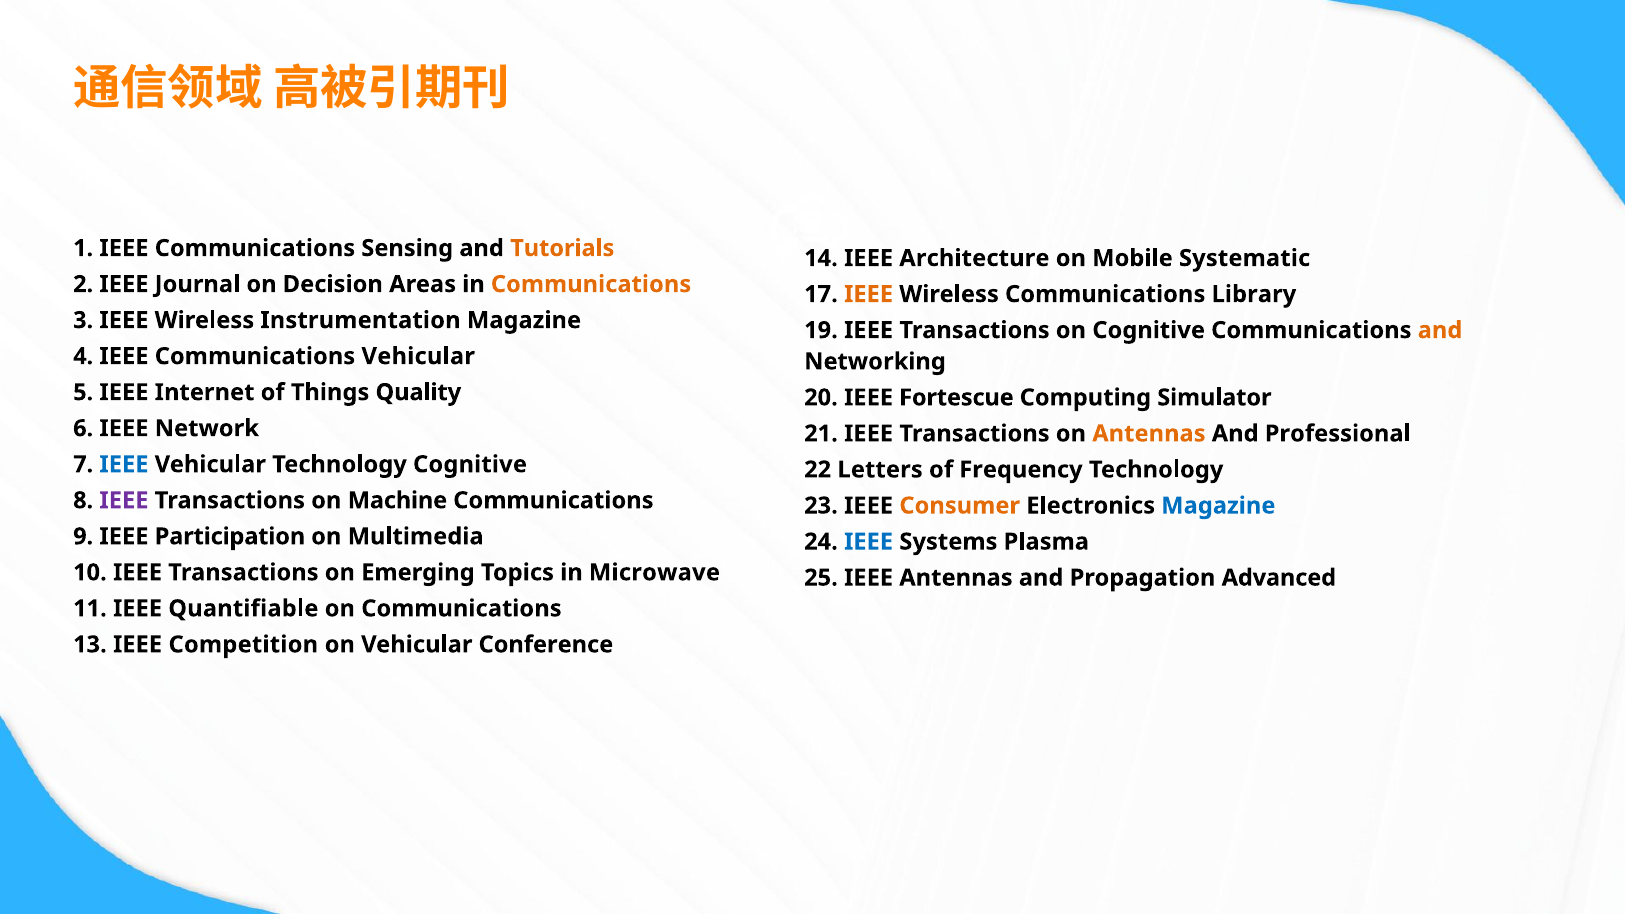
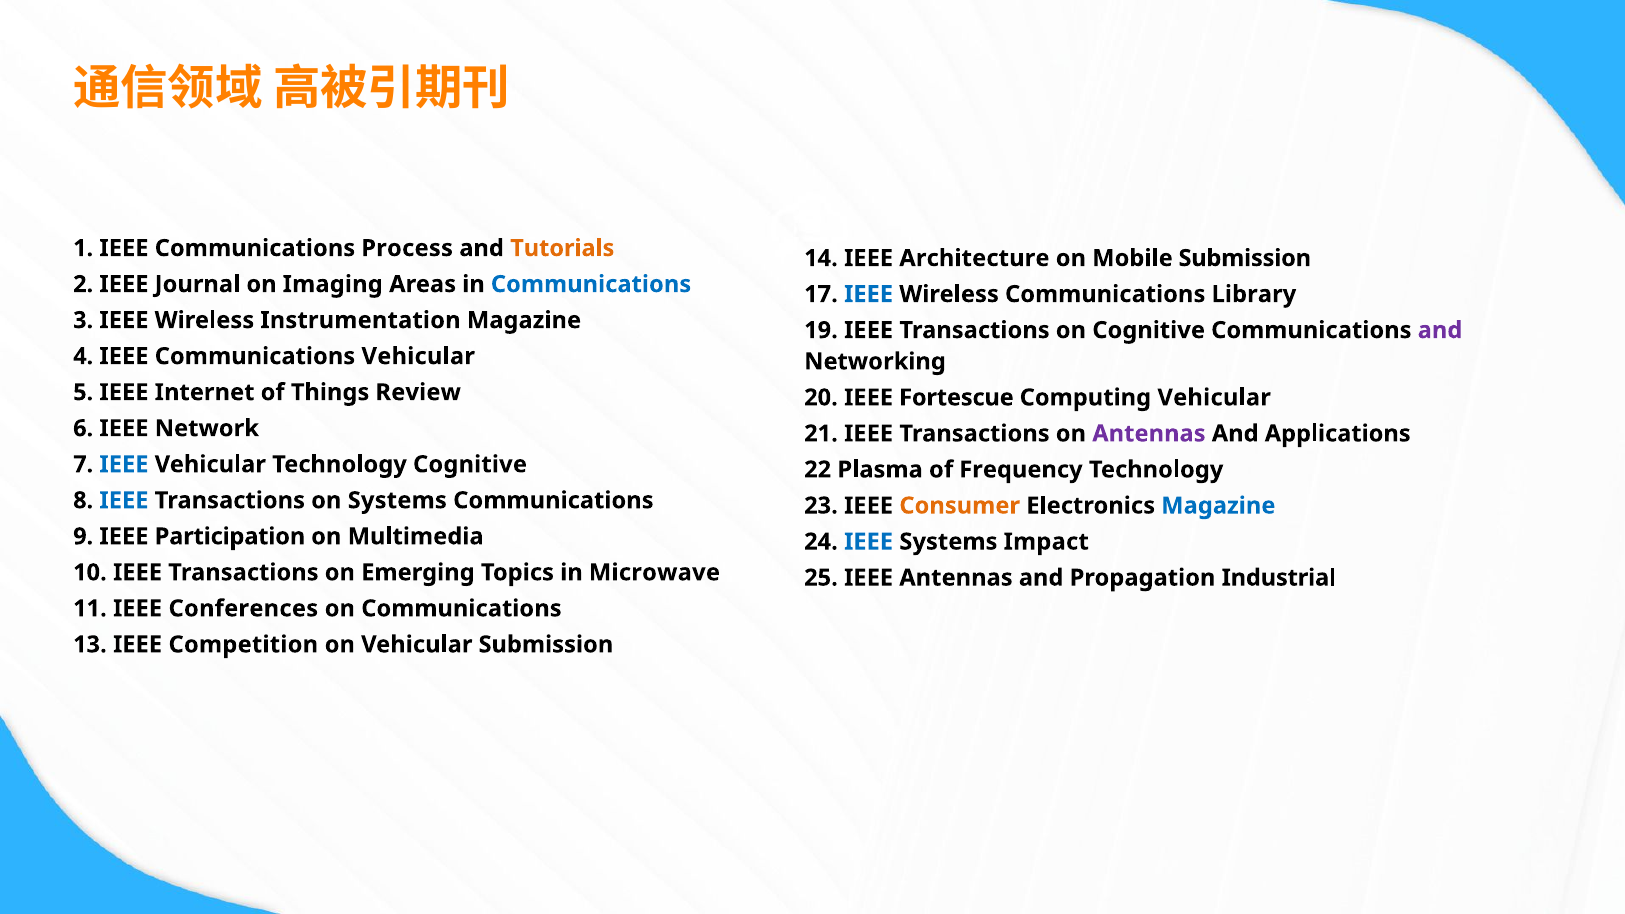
Sensing: Sensing -> Process
Mobile Systematic: Systematic -> Submission
Decision: Decision -> Imaging
Communications at (591, 284) colour: orange -> blue
IEEE at (869, 294) colour: orange -> blue
and at (1440, 330) colour: orange -> purple
Quality: Quality -> Review
Computing Simulator: Simulator -> Vehicular
Antennas at (1149, 434) colour: orange -> purple
Professional: Professional -> Applications
Letters: Letters -> Plasma
IEEE at (124, 500) colour: purple -> blue
on Machine: Machine -> Systems
Plasma: Plasma -> Impact
Advanced: Advanced -> Industrial
Quantifiable: Quantifiable -> Conferences
Vehicular Conference: Conference -> Submission
